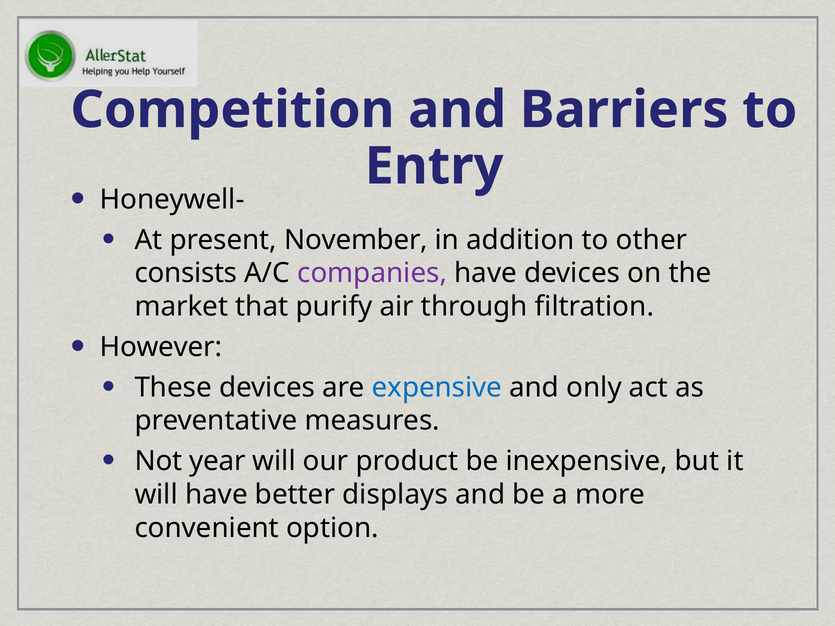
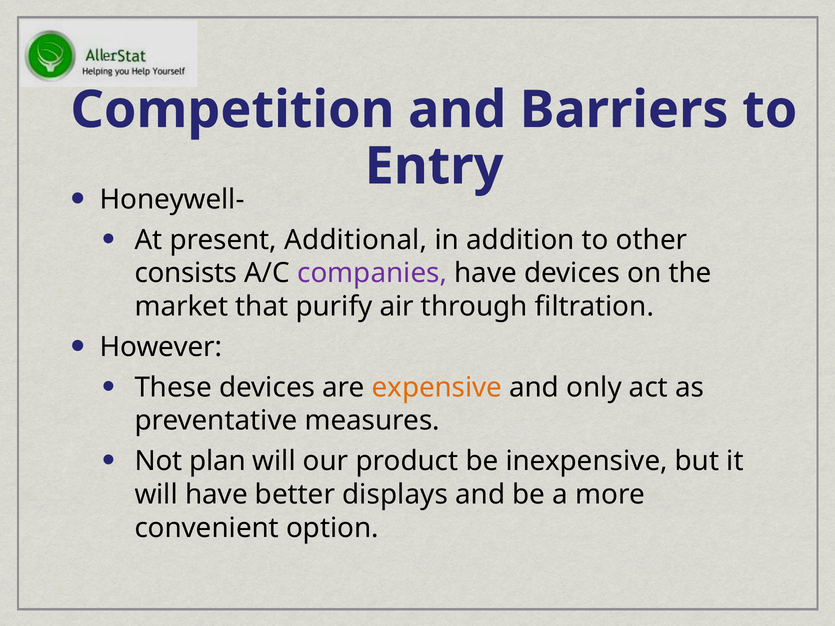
November: November -> Additional
expensive colour: blue -> orange
year: year -> plan
